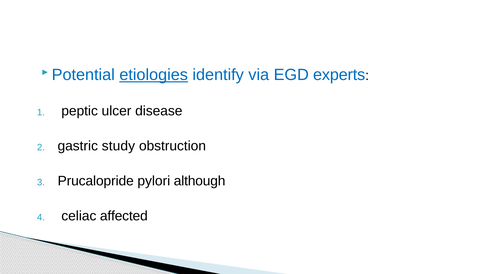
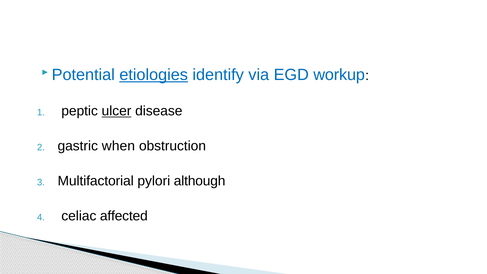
experts: experts -> workup
ulcer underline: none -> present
study: study -> when
Prucalopride: Prucalopride -> Multifactorial
